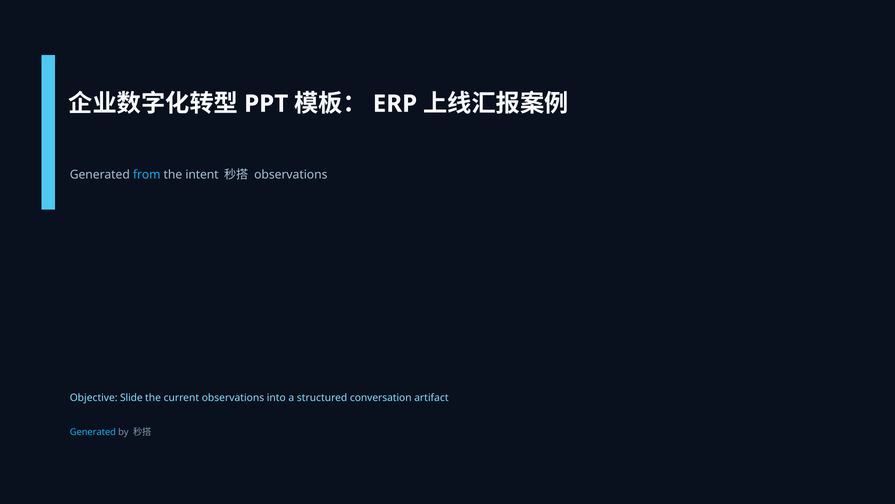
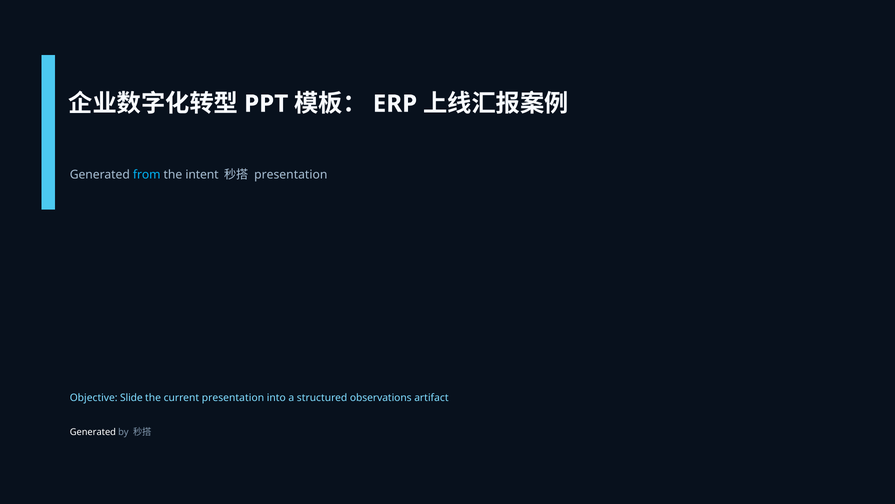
observations at (291, 175): observations -> presentation
current observations: observations -> presentation
conversation: conversation -> observations
Generated at (93, 432) colour: light blue -> white
